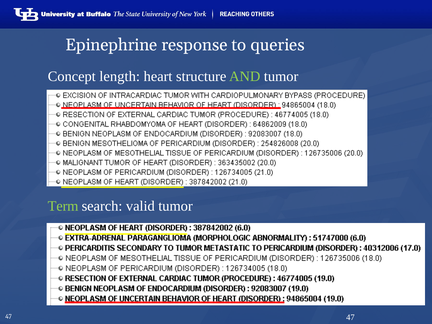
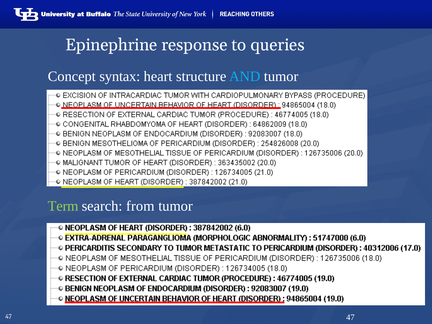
length: length -> syntax
AND colour: light green -> light blue
valid: valid -> from
